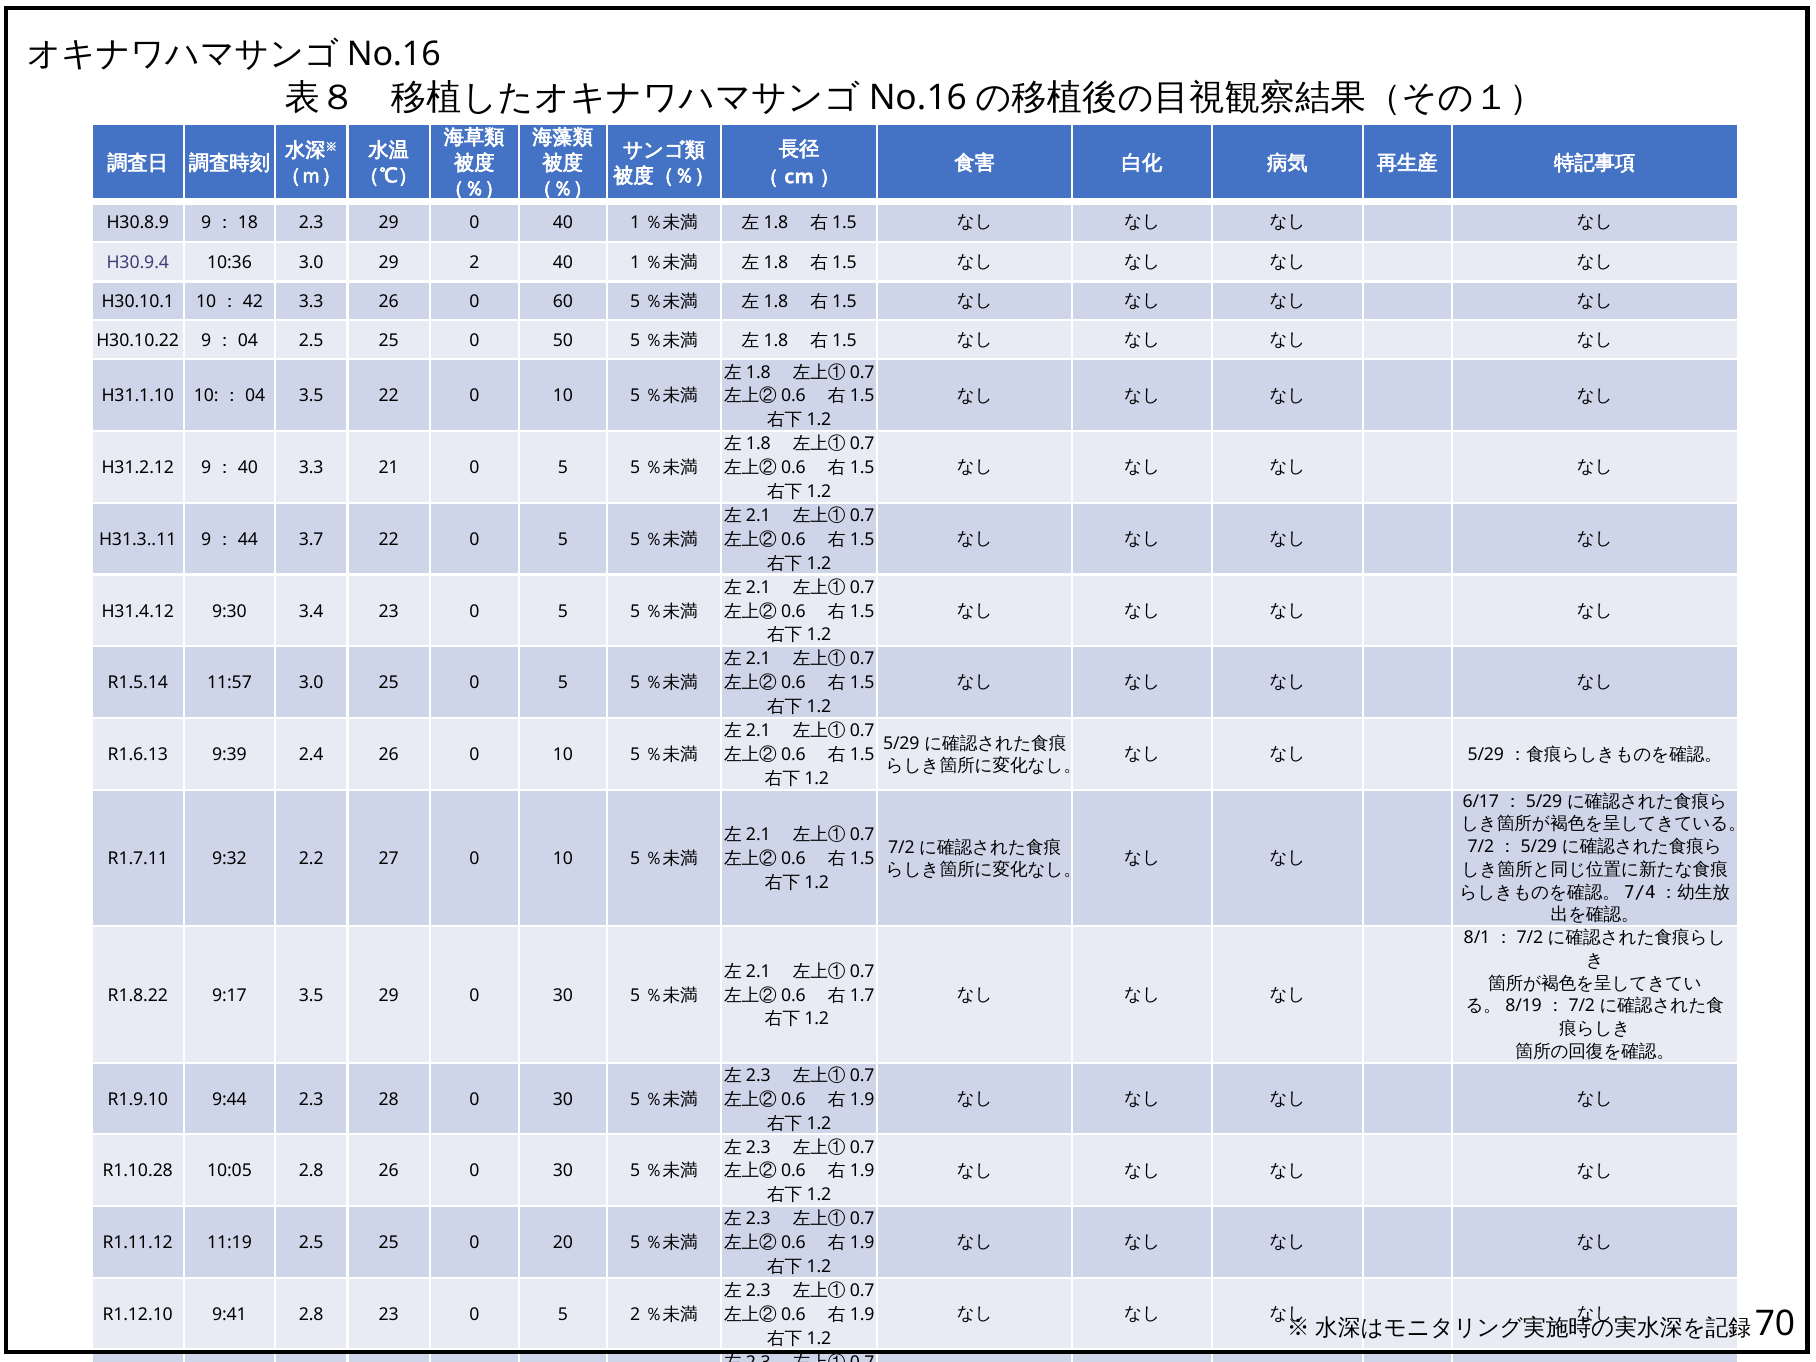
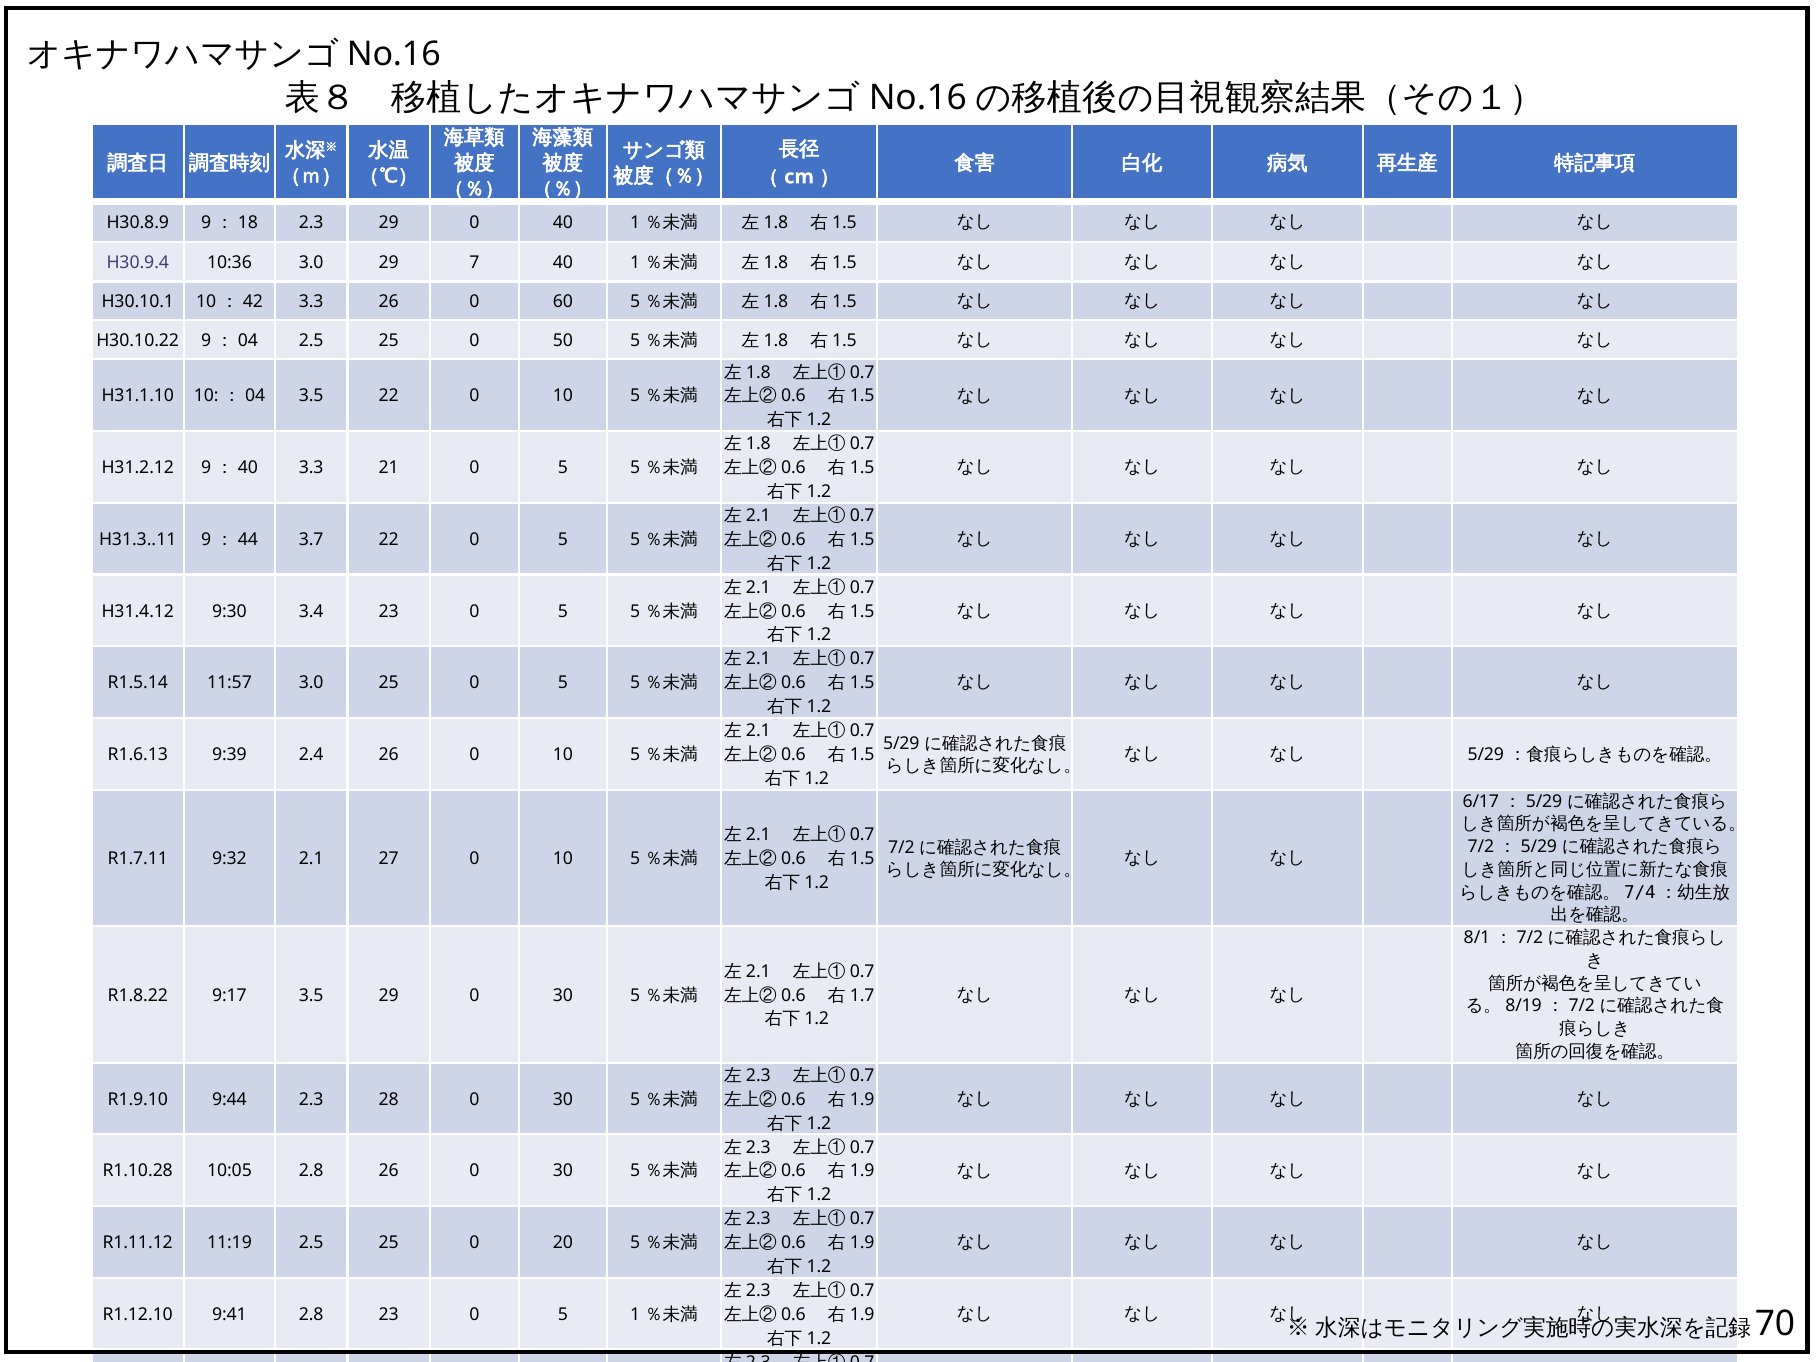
29 2: 2 -> 7
2.2: 2.2 -> 2.1
5 2: 2 -> 1
